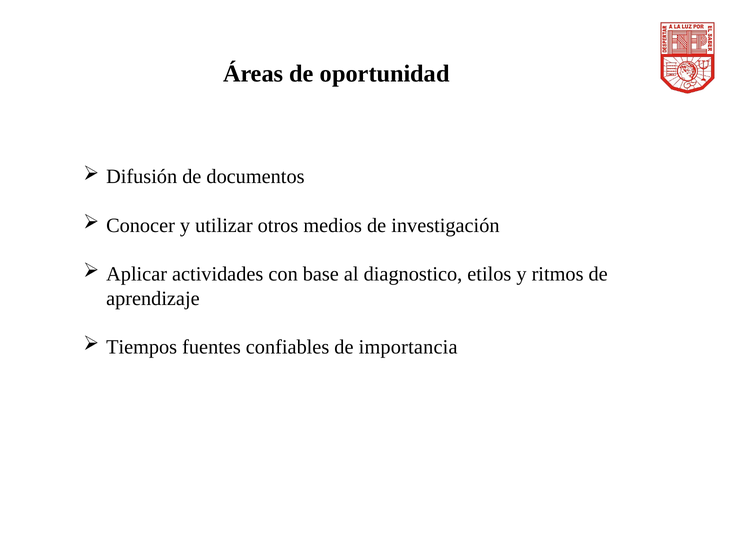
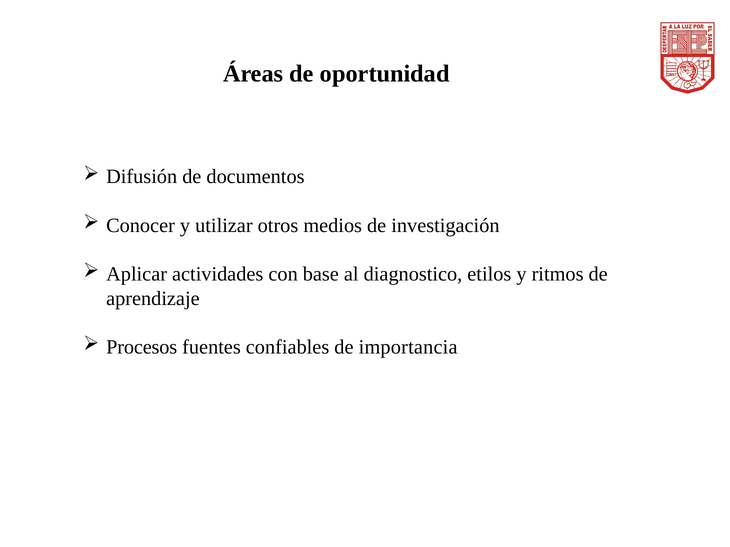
Tiempos: Tiempos -> Procesos
